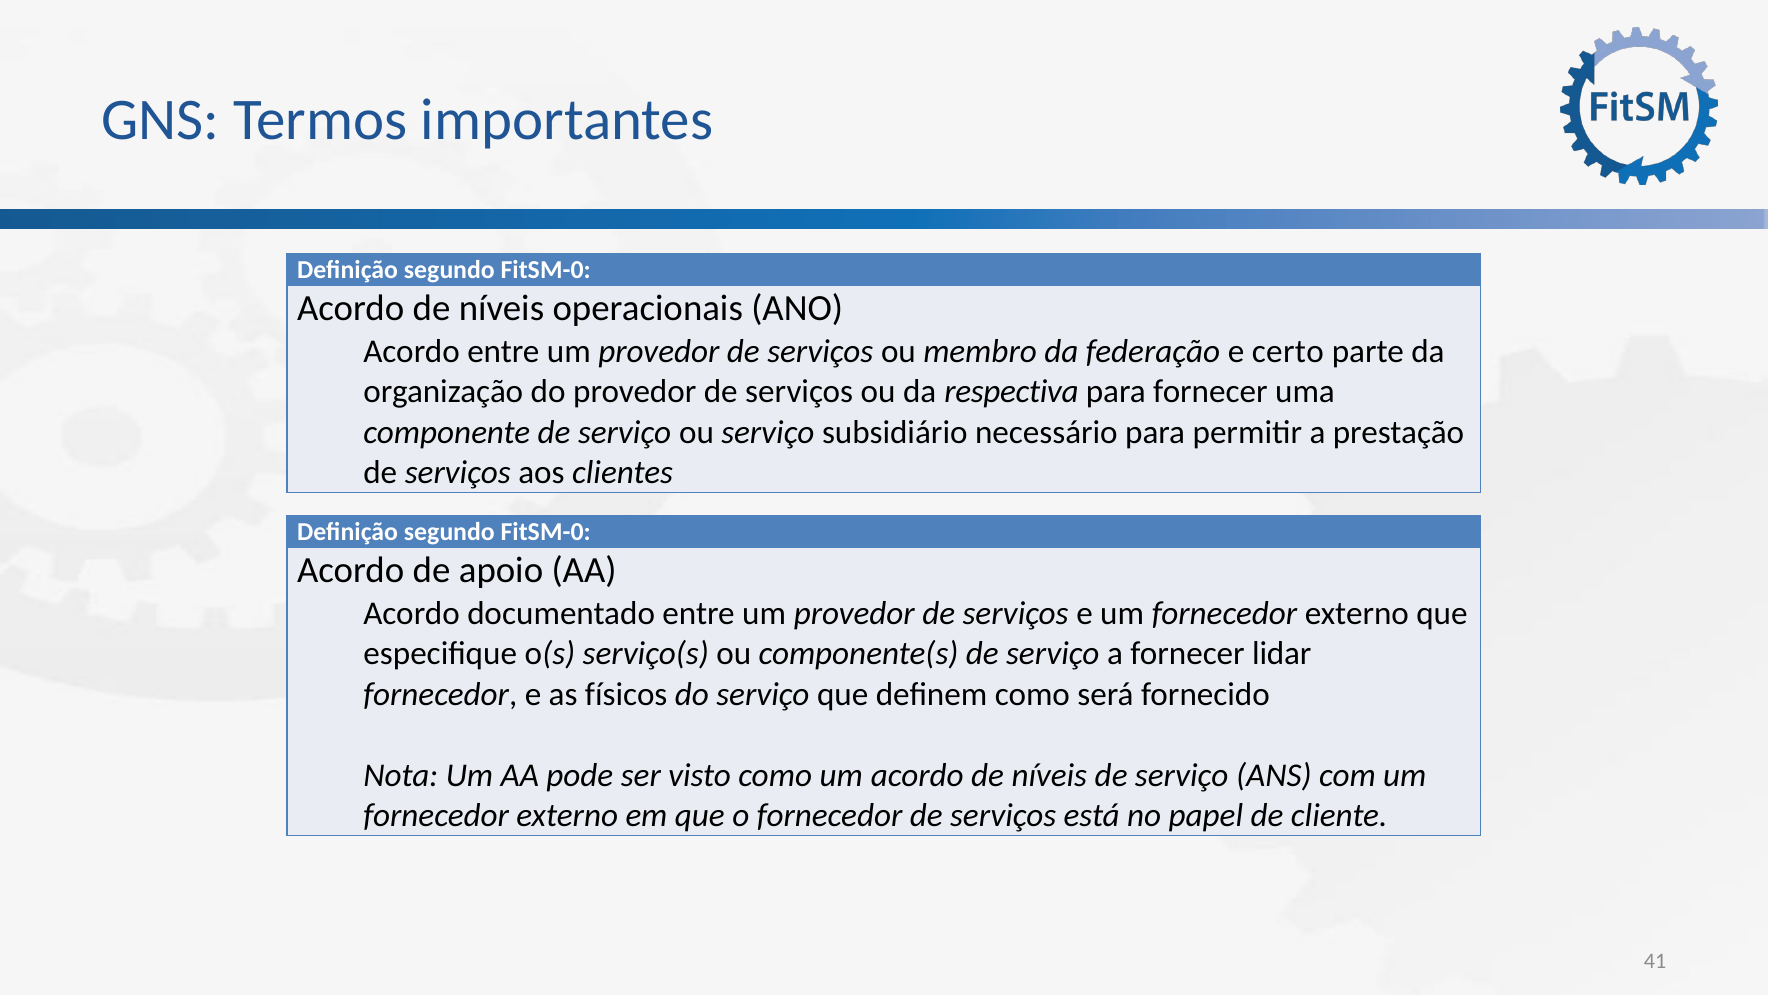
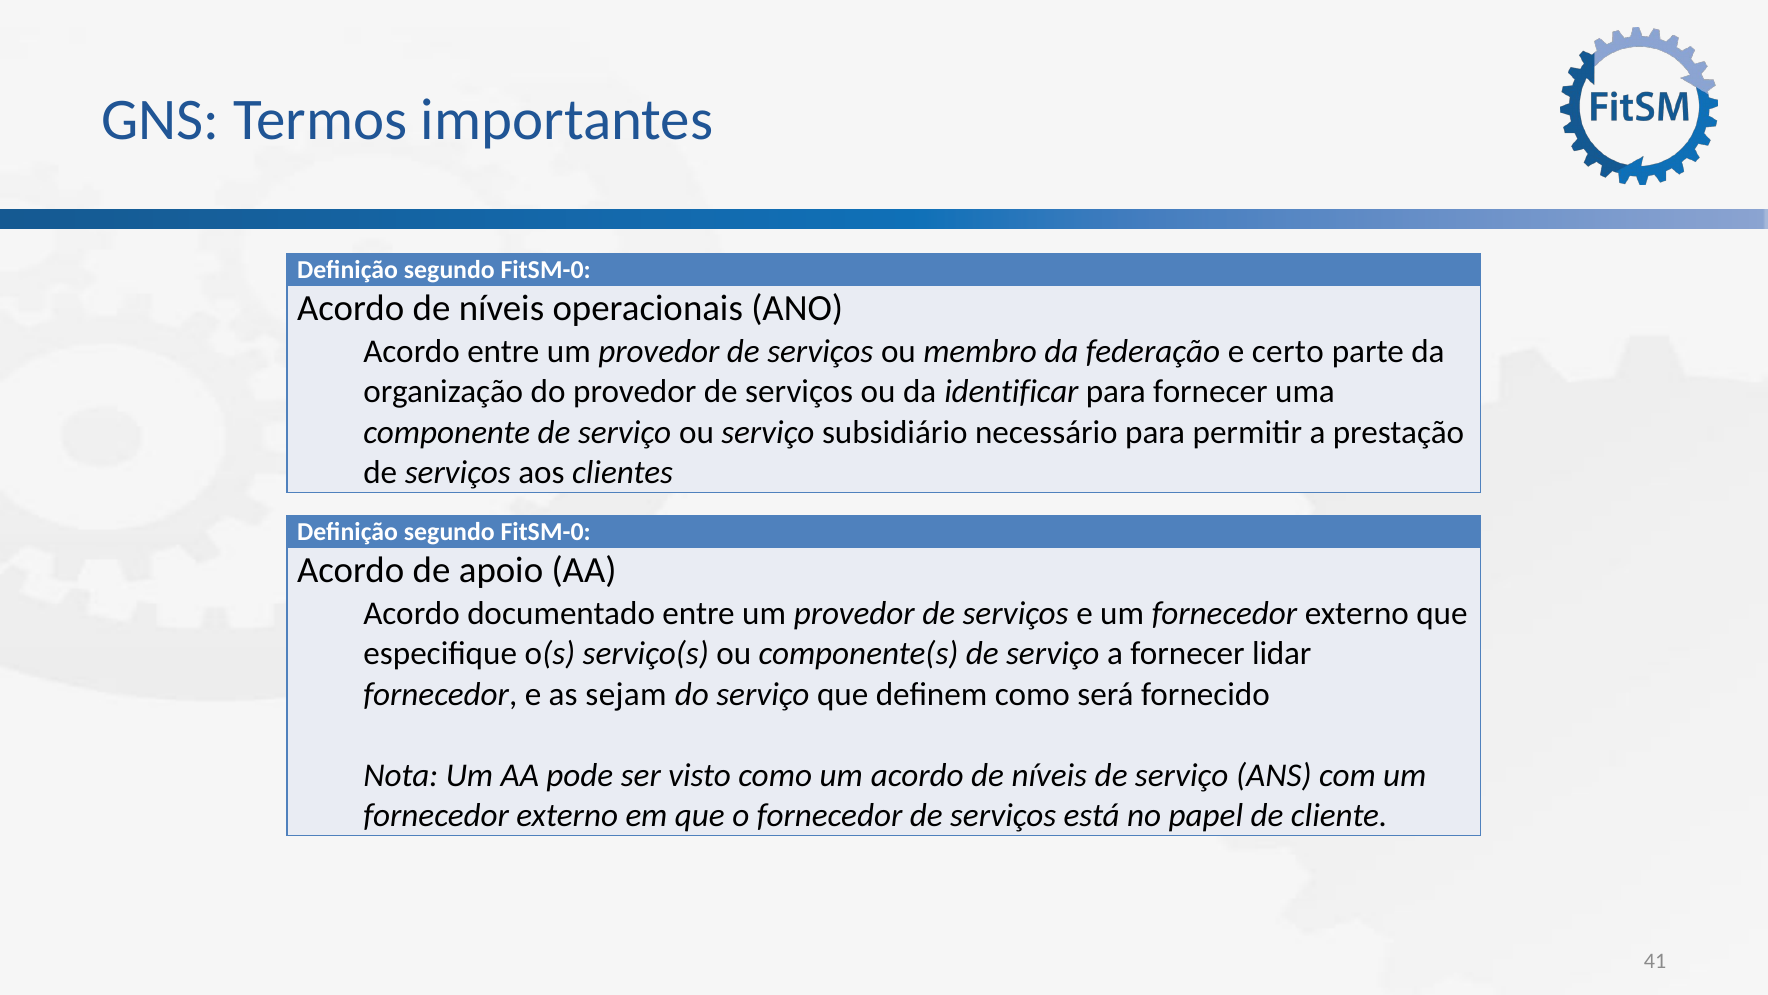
respectiva: respectiva -> identificar
físicos: físicos -> sejam
